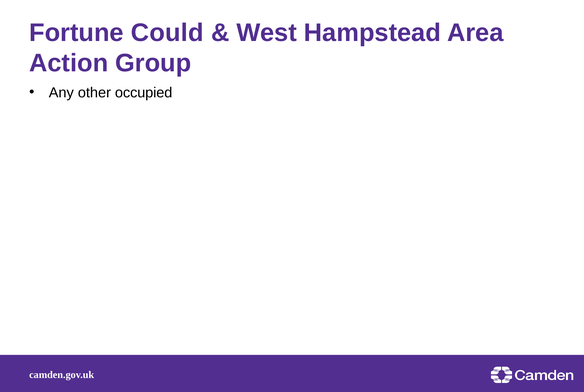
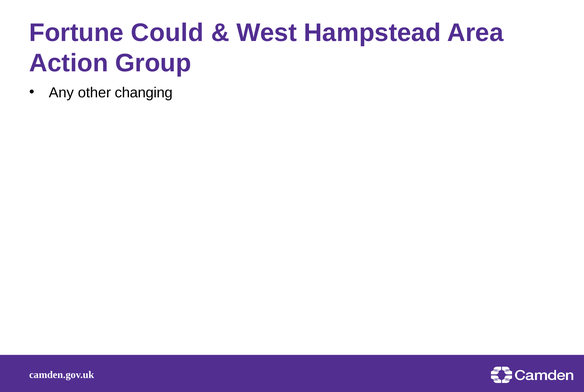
occupied: occupied -> changing
